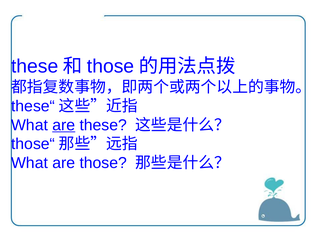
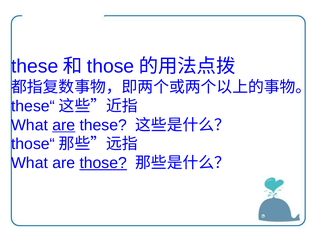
those at (103, 163) underline: none -> present
